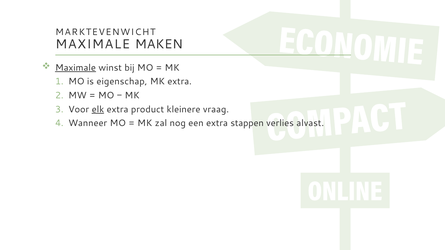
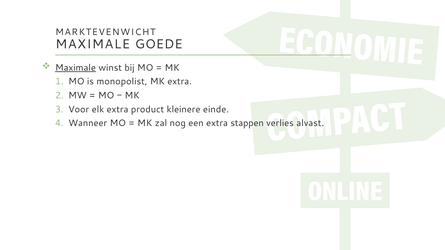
MAKEN: MAKEN -> GOEDE
eigenschap: eigenschap -> monopolist
elk underline: present -> none
vraag: vraag -> einde
